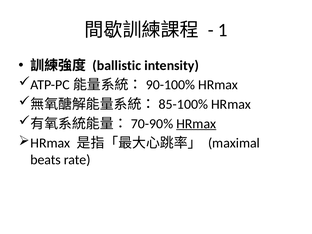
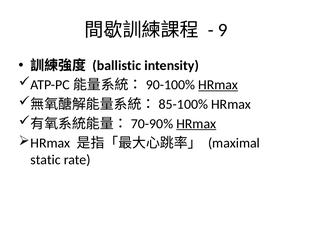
1: 1 -> 9
HRmax at (218, 85) underline: none -> present
beats: beats -> static
